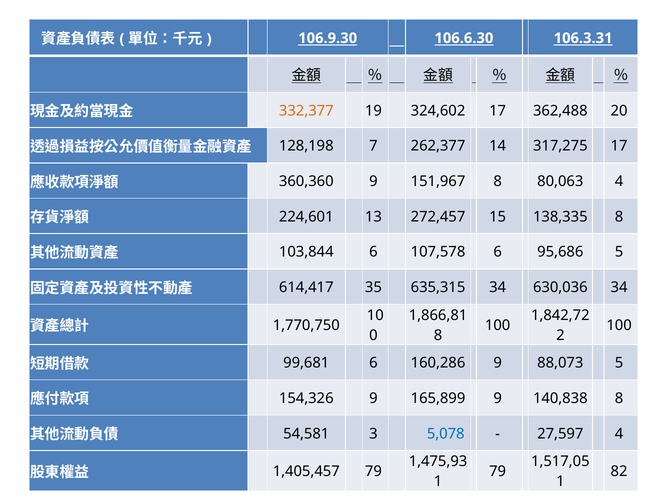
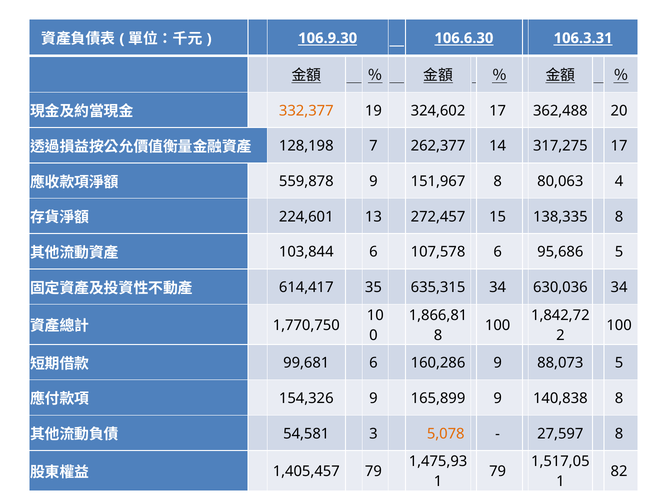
360,360: 360,360 -> 559,878
5,078 colour: blue -> orange
27,597 4: 4 -> 8
